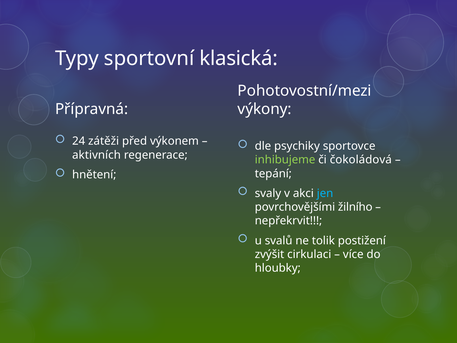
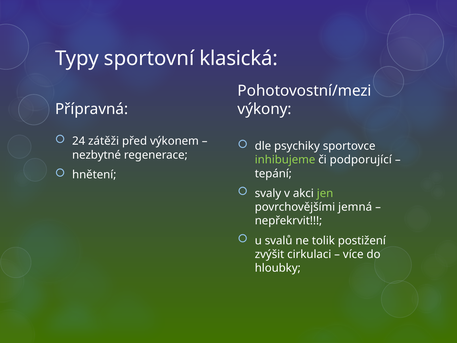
aktivních: aktivních -> nezbytné
čokoládová: čokoládová -> podporující
jen colour: light blue -> light green
žilního: žilního -> jemná
